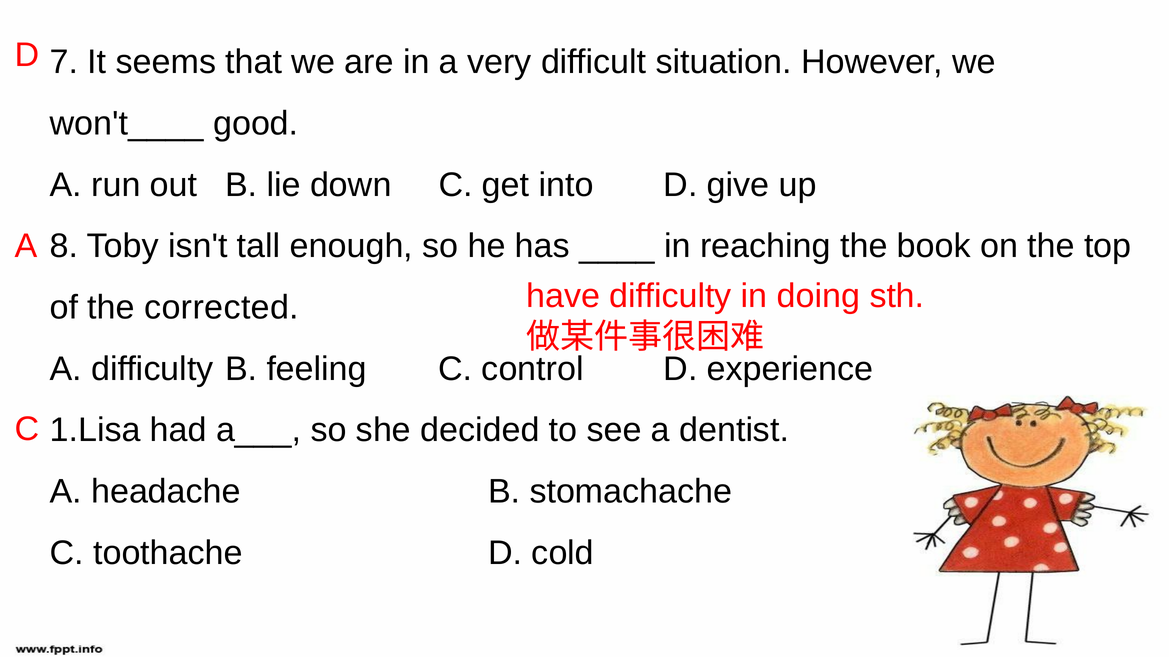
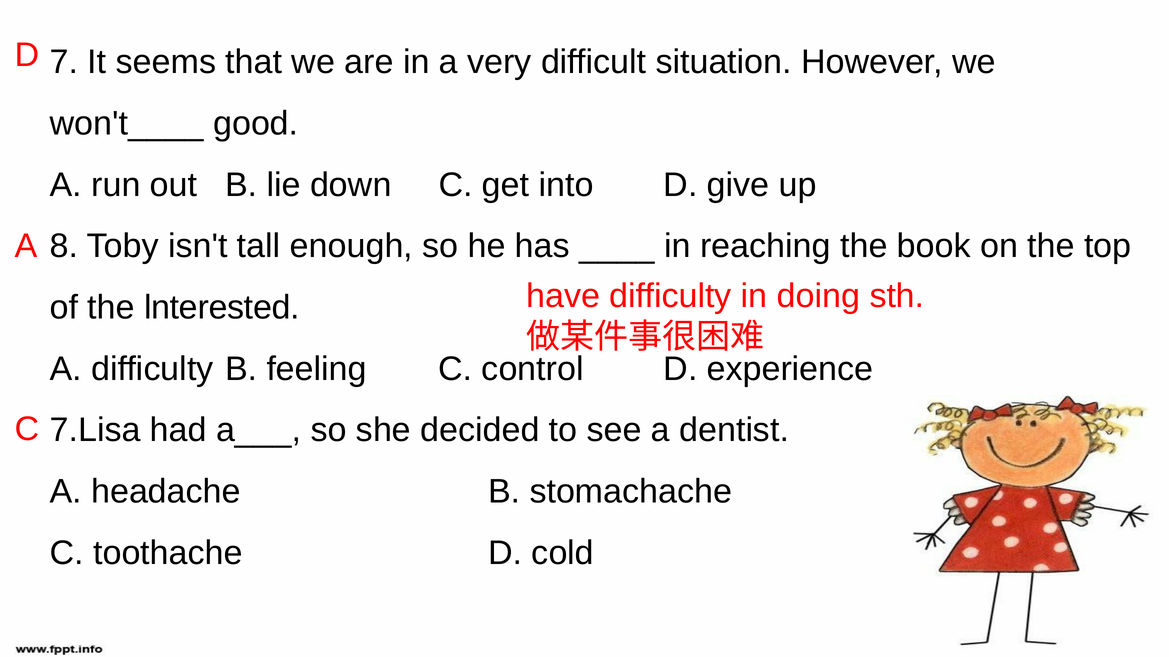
corrected: corrected -> lnterested
1.Lisa: 1.Lisa -> 7.Lisa
